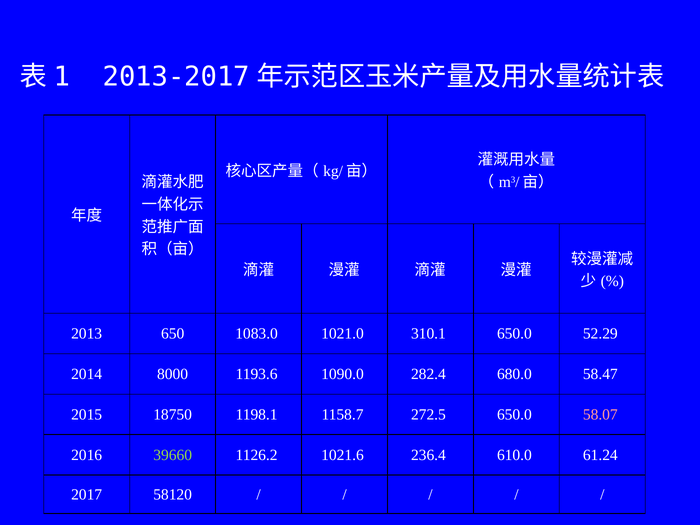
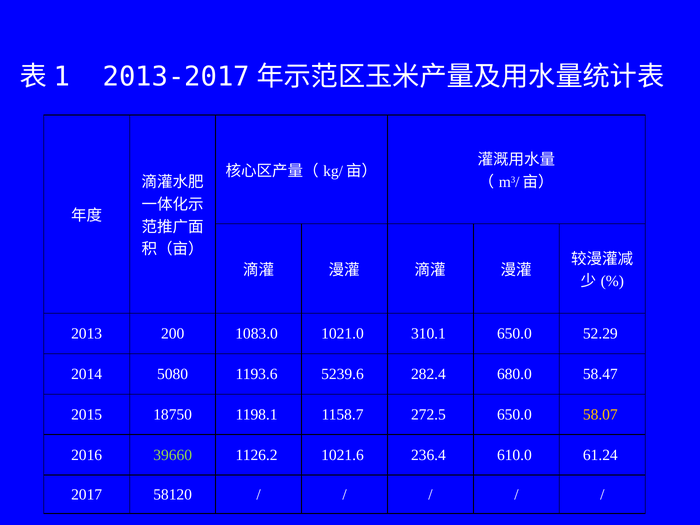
650: 650 -> 200
8000: 8000 -> 5080
1090.0: 1090.0 -> 5239.6
58.07 colour: pink -> yellow
